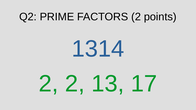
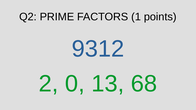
FACTORS 2: 2 -> 1
1314: 1314 -> 9312
2 2: 2 -> 0
17: 17 -> 68
